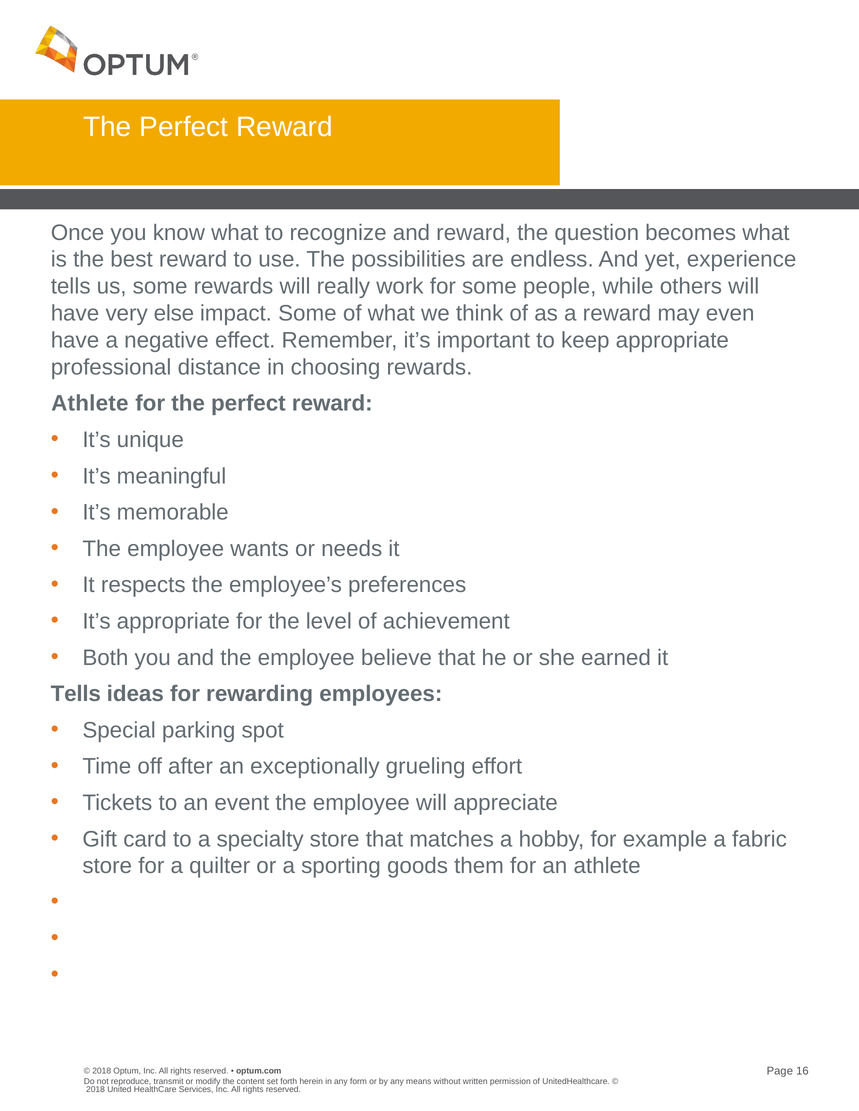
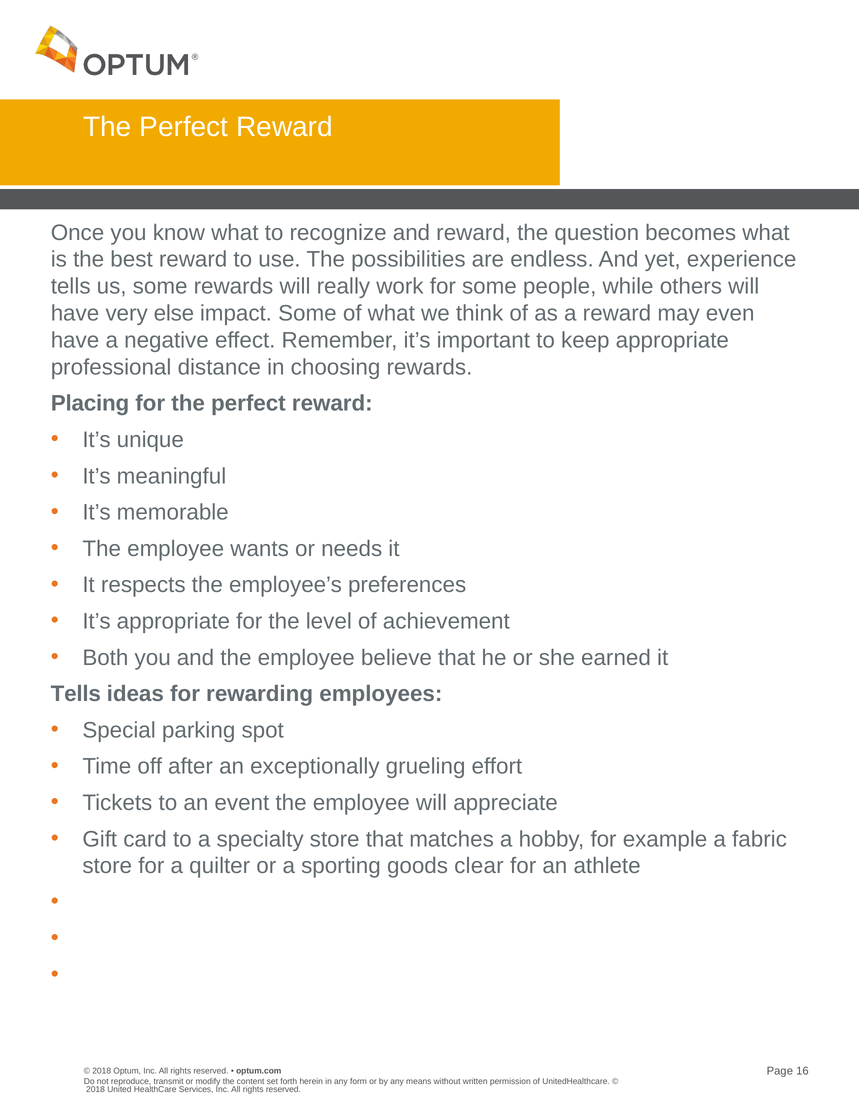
Athlete at (90, 404): Athlete -> Placing
them: them -> clear
